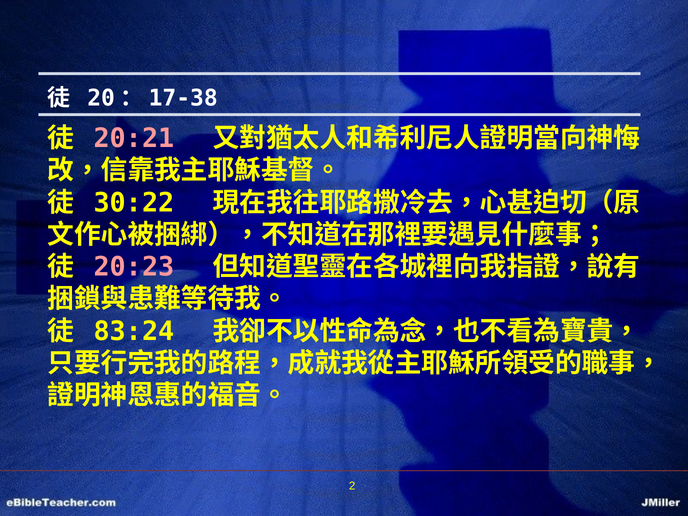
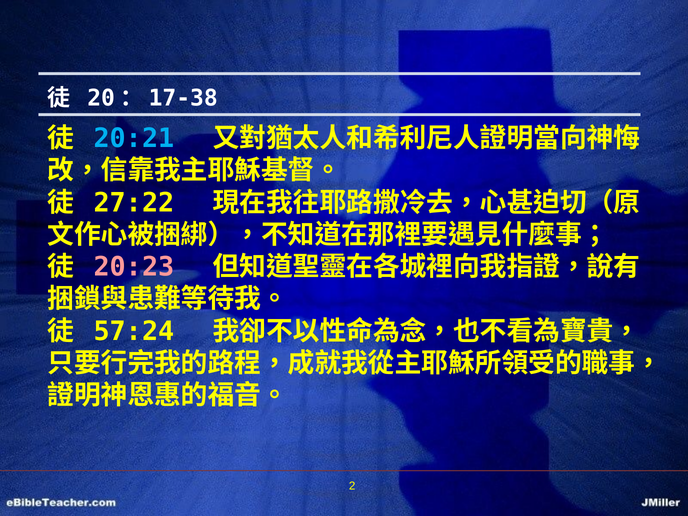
20:21 colour: pink -> light blue
30:22: 30:22 -> 27:22
83:24: 83:24 -> 57:24
